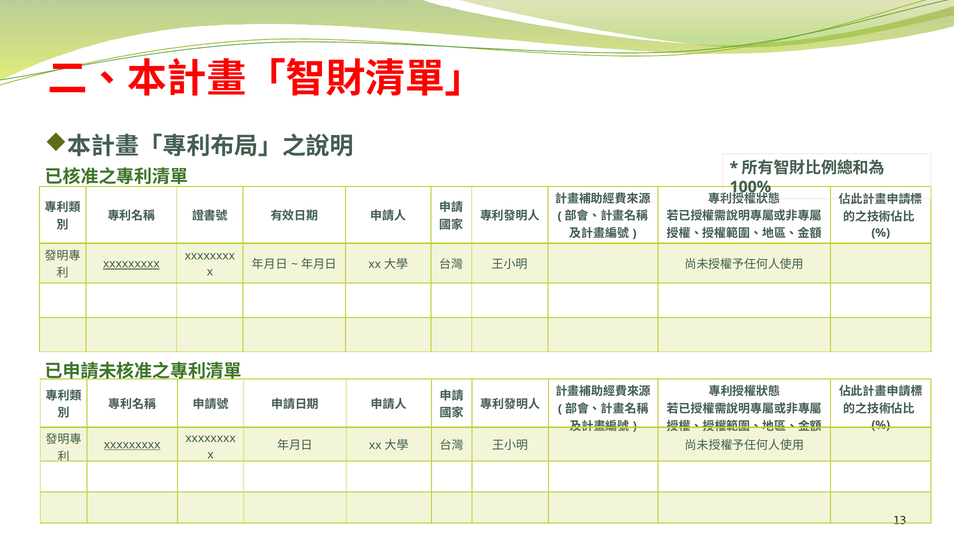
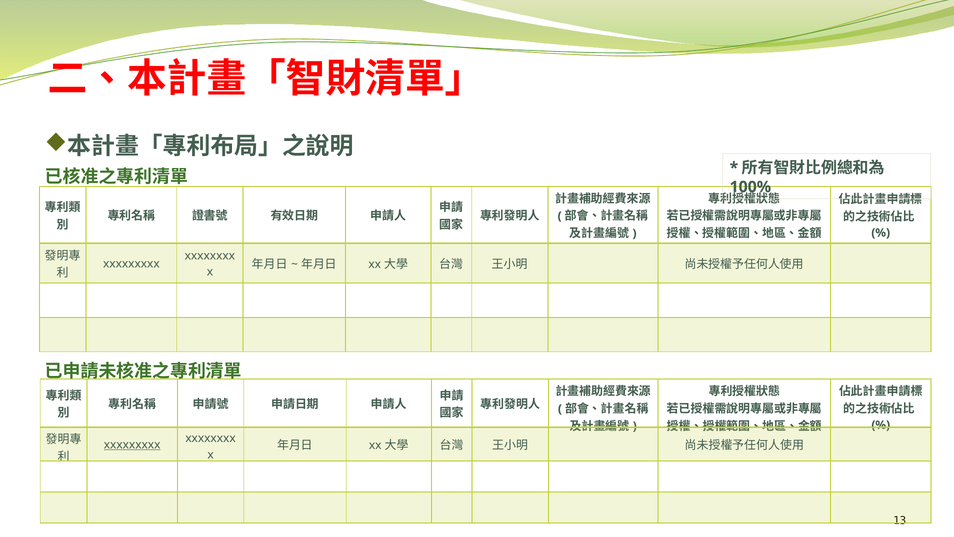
xxxxxxxxx at (131, 264) underline: present -> none
